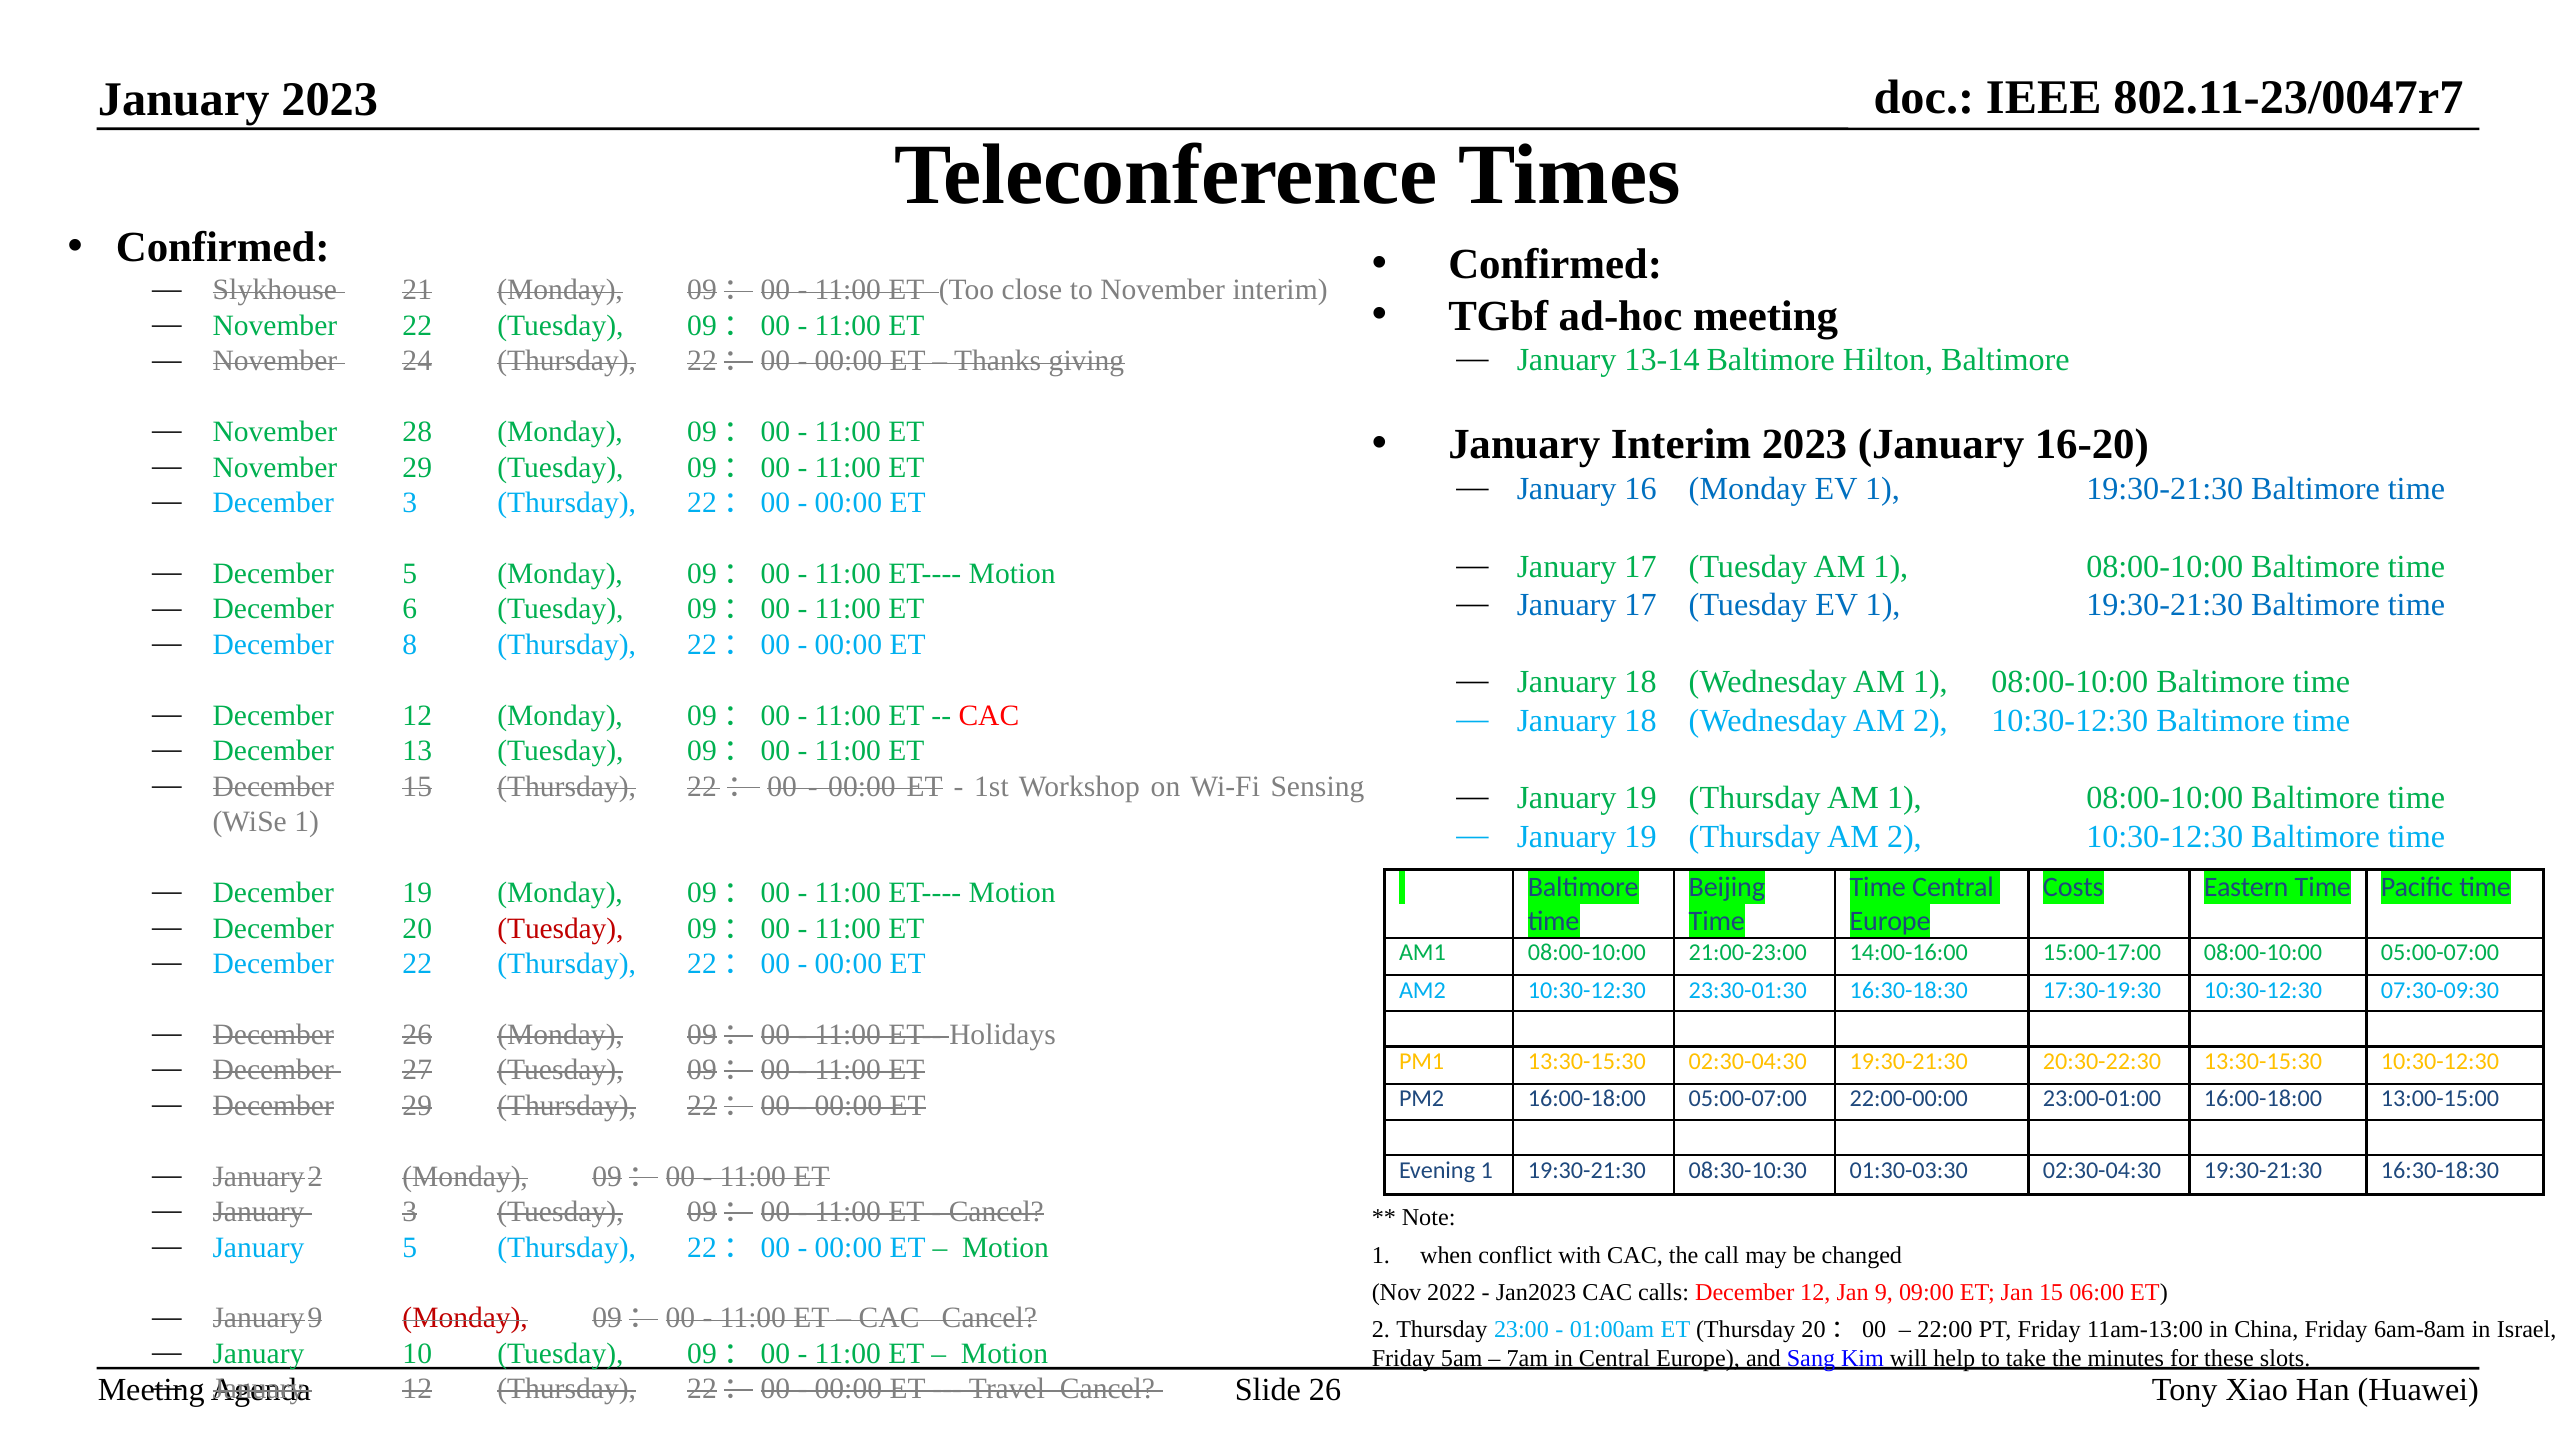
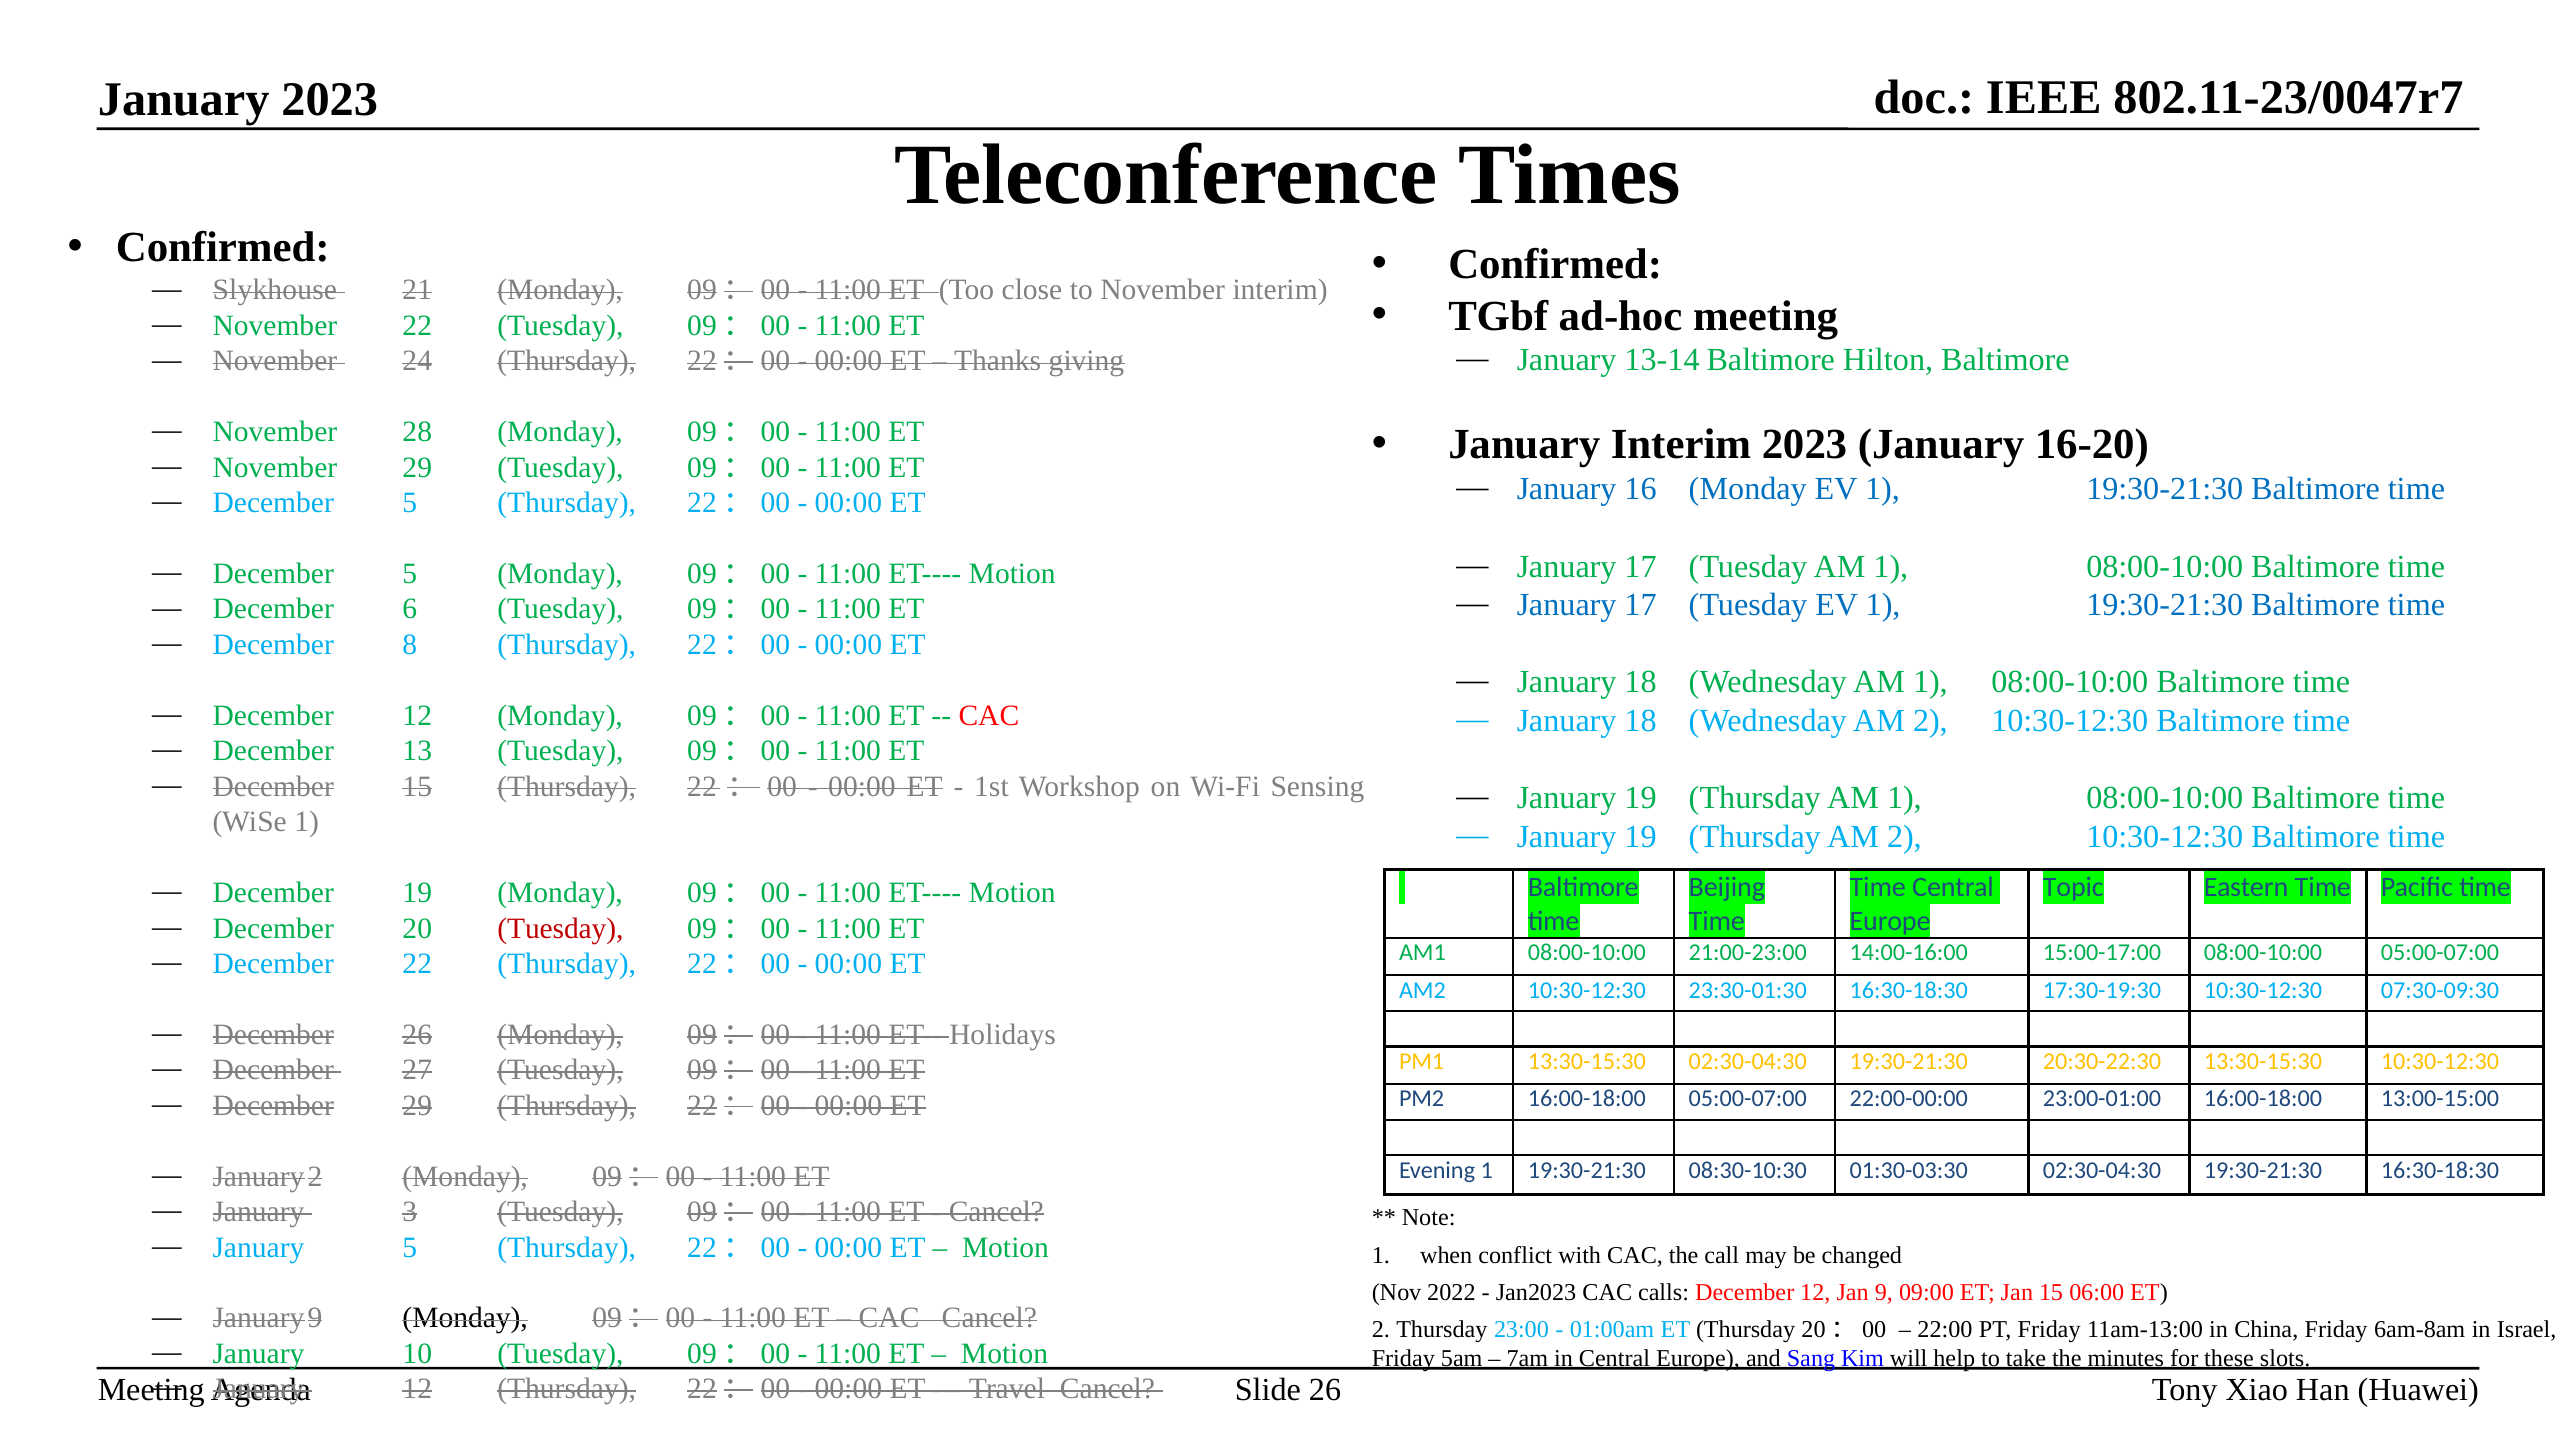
3 at (410, 503): 3 -> 5
Costs: Costs -> Topic
Monday at (465, 1318) colour: red -> black
